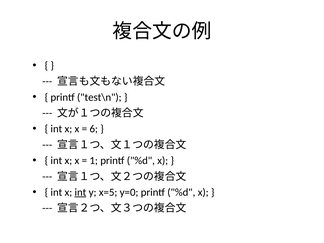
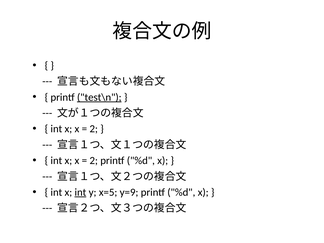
test\n underline: none -> present
6 at (94, 129): 6 -> 2
1 at (94, 161): 1 -> 2
y=0: y=0 -> y=9
